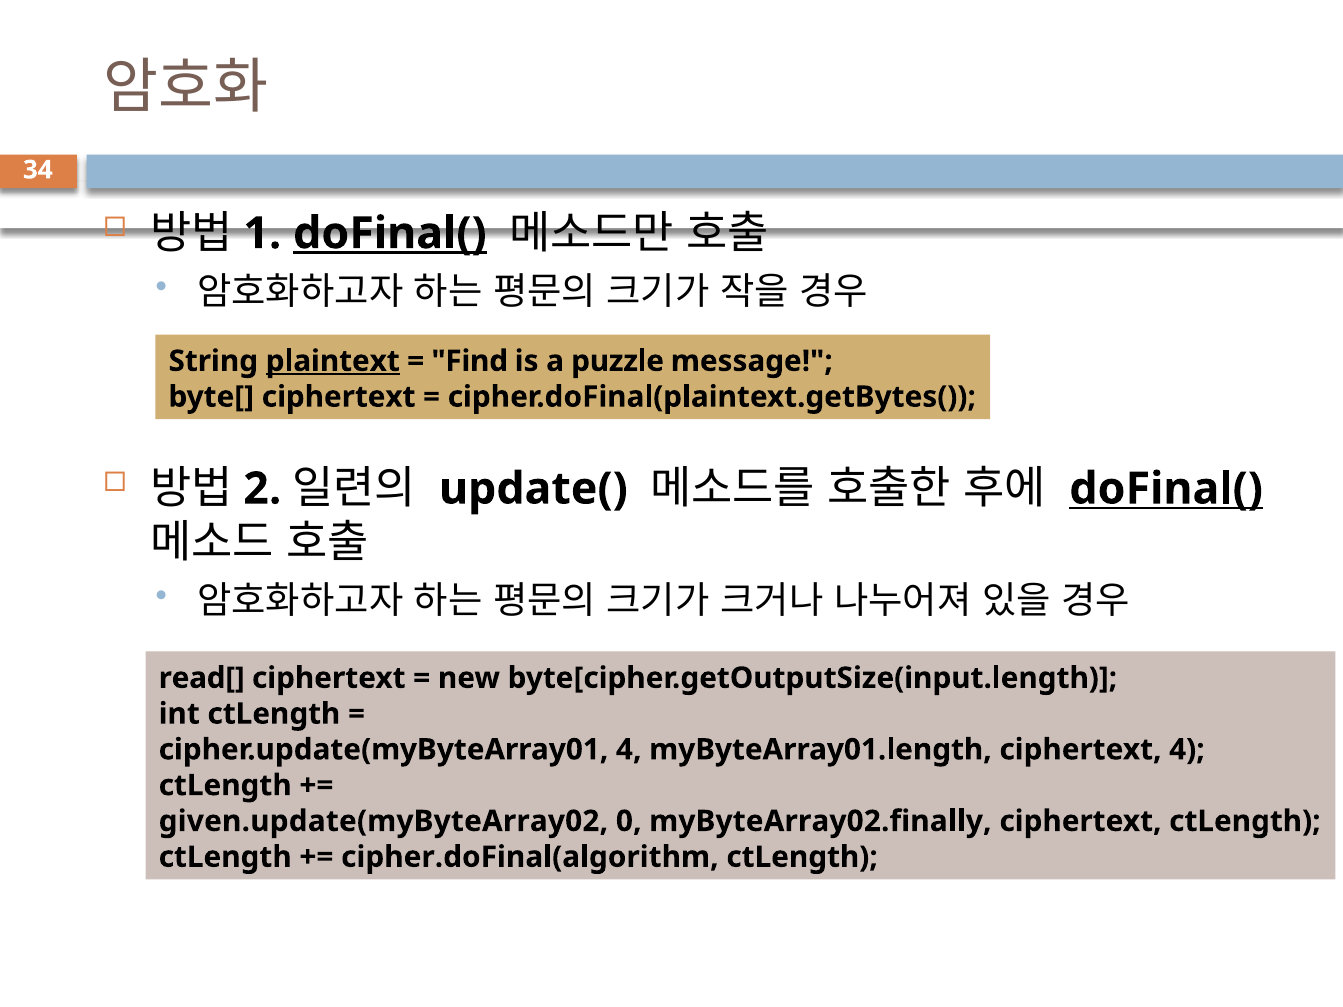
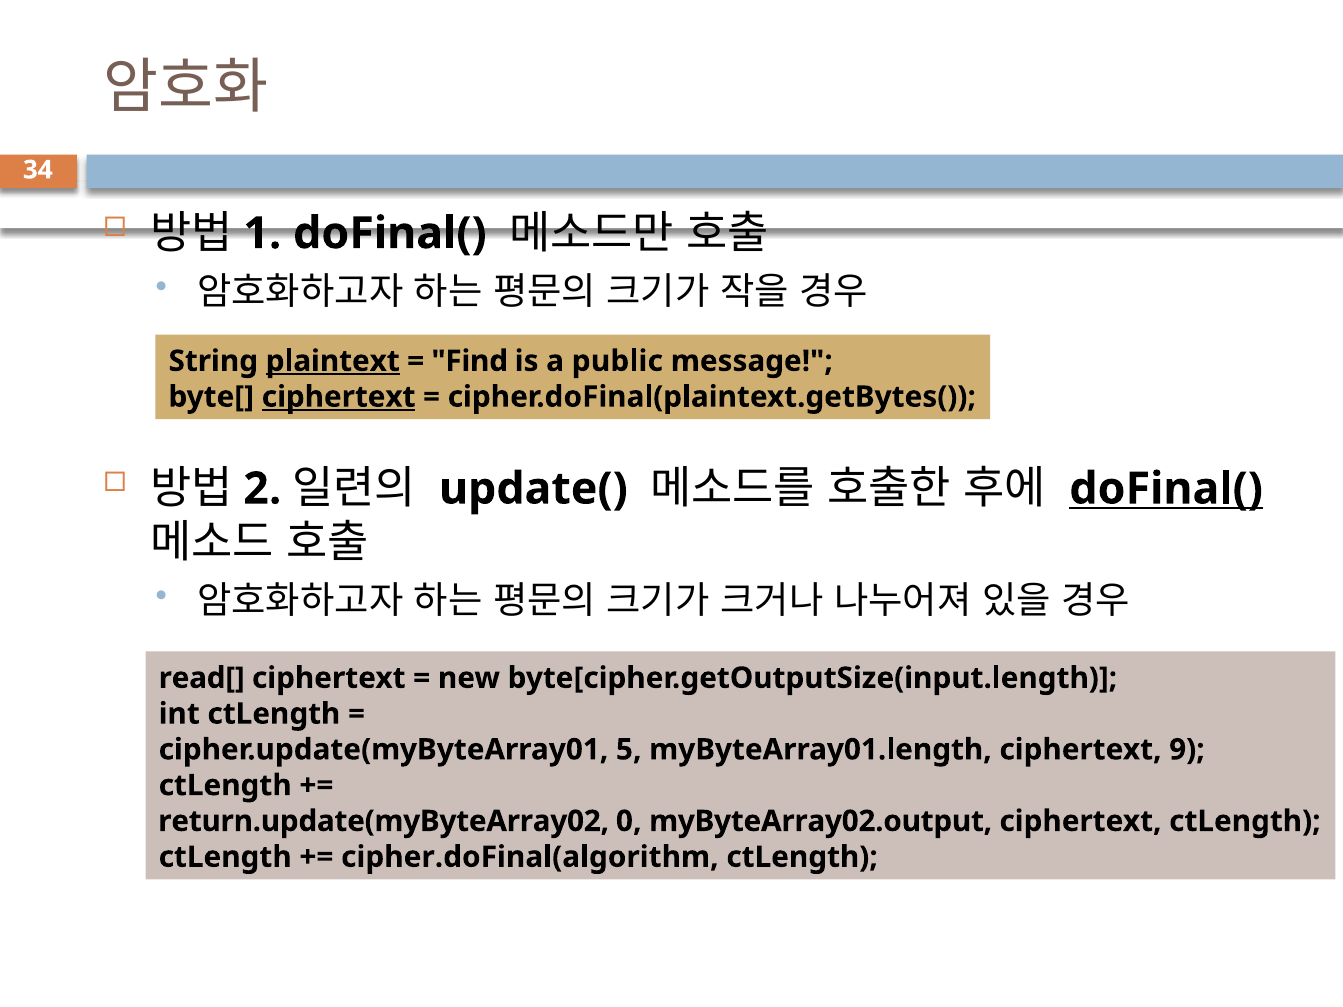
doFinal( at (390, 234) underline: present -> none
puzzle: puzzle -> public
ciphertext at (339, 397) underline: none -> present
cipher.update(myByteArray01 4: 4 -> 5
ciphertext 4: 4 -> 9
given.update(myByteArray02: given.update(myByteArray02 -> return.update(myByteArray02
myByteArray02.finally: myByteArray02.finally -> myByteArray02.output
